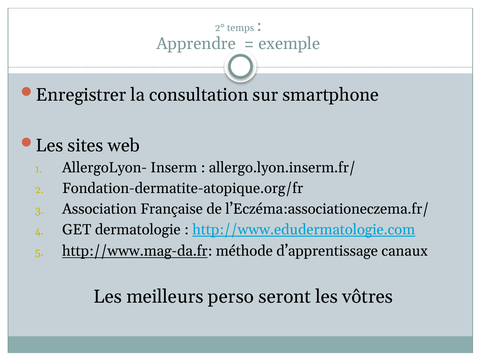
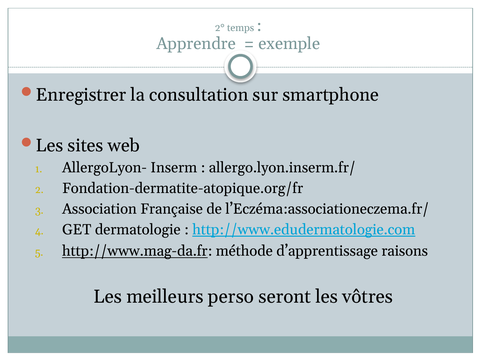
canaux: canaux -> raisons
